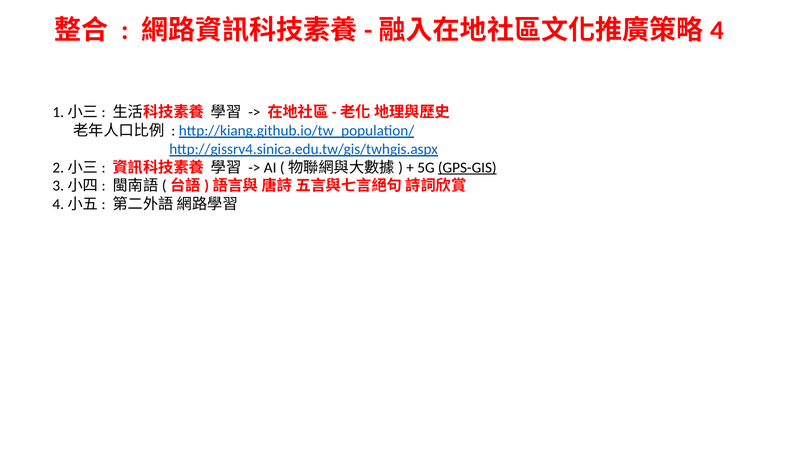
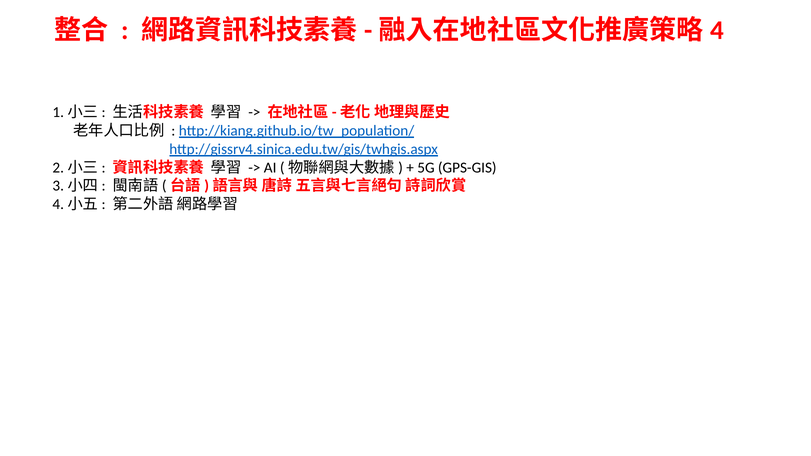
GPS-GIS underline: present -> none
